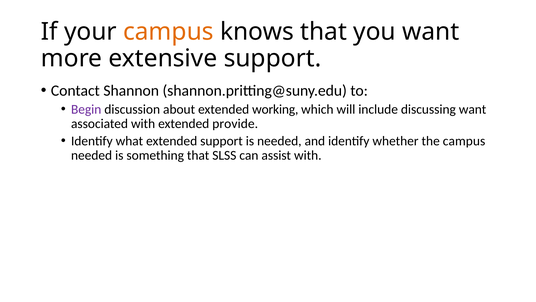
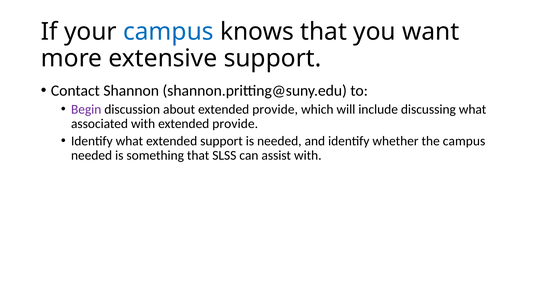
campus at (168, 32) colour: orange -> blue
about extended working: working -> provide
discussing want: want -> what
